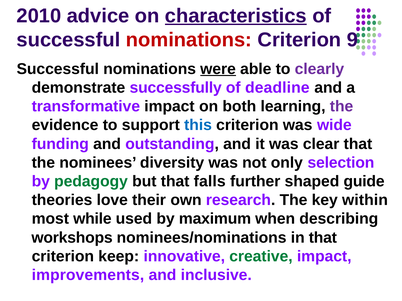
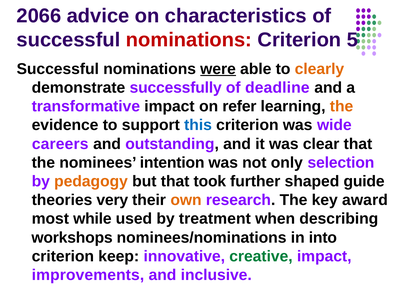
2010: 2010 -> 2066
characteristics underline: present -> none
9: 9 -> 5
clearly colour: purple -> orange
both: both -> refer
the at (342, 107) colour: purple -> orange
funding: funding -> careers
diversity: diversity -> intention
pedagogy colour: green -> orange
falls: falls -> took
love: love -> very
own colour: black -> orange
within: within -> award
maximum: maximum -> treatment
in that: that -> into
